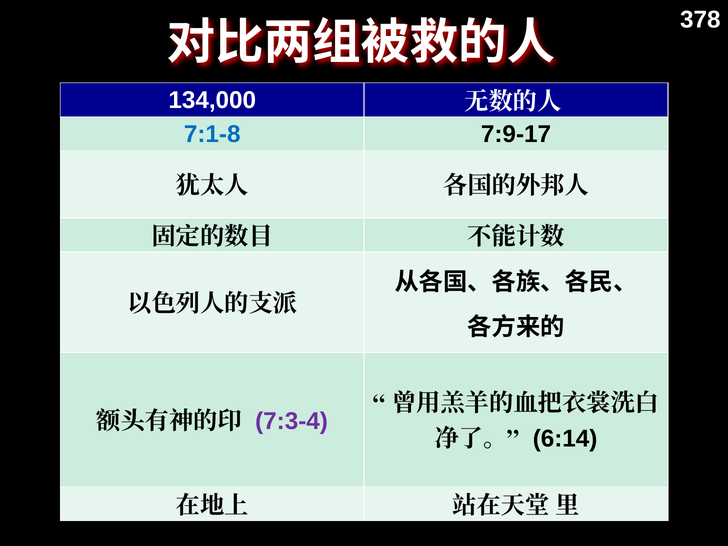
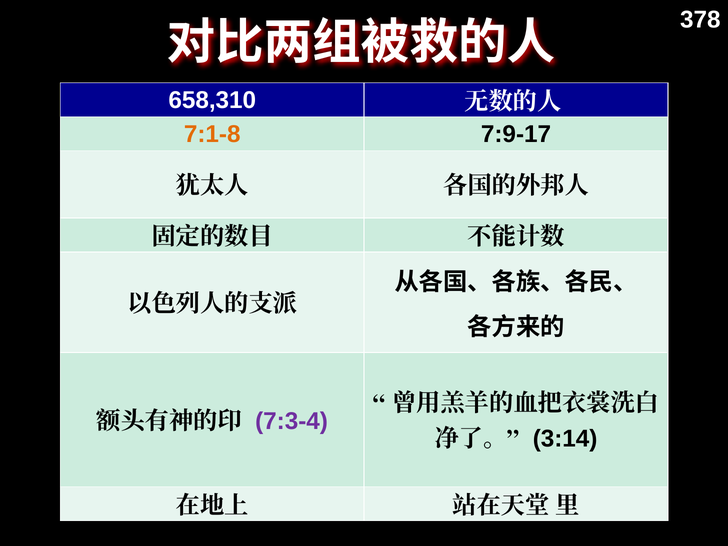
134,000: 134,000 -> 658,310
7:1-8 colour: blue -> orange
6:14: 6:14 -> 3:14
